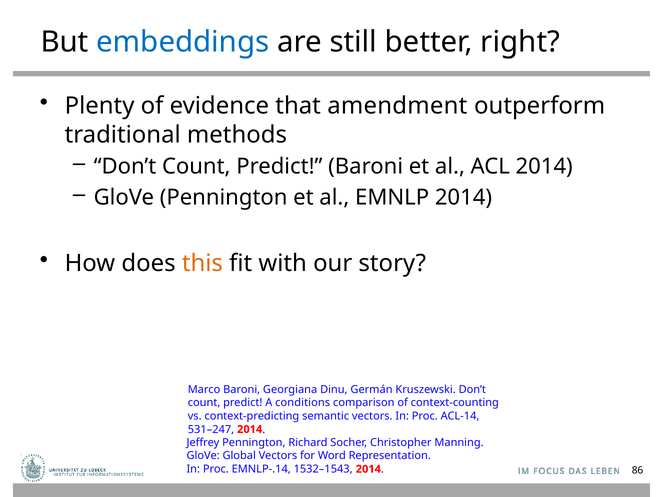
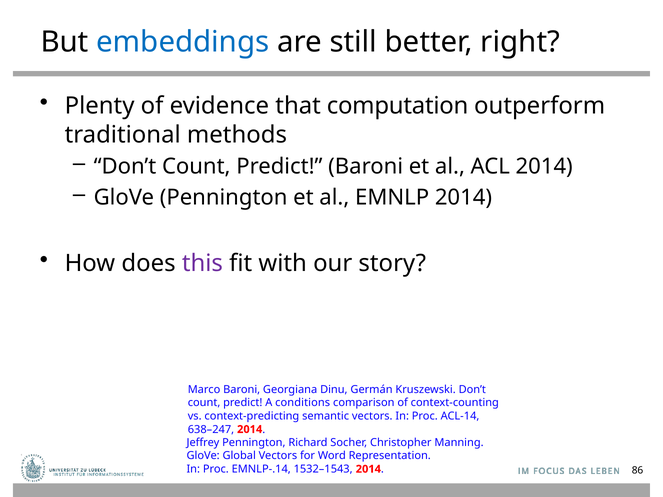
amendment: amendment -> computation
this colour: orange -> purple
531–247: 531–247 -> 638–247
